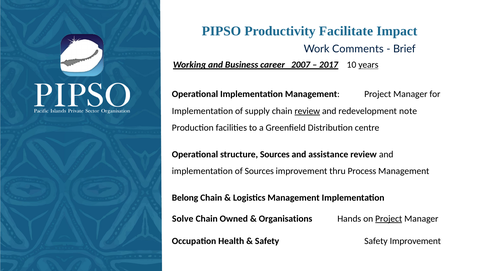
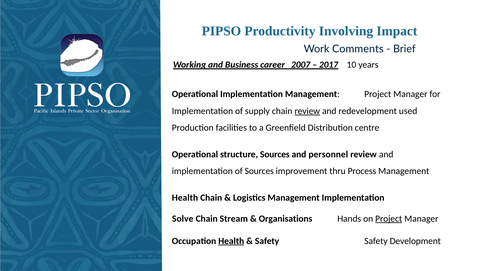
Facilitate: Facilitate -> Involving
years underline: present -> none
note: note -> used
assistance: assistance -> personnel
Belong at (185, 197): Belong -> Health
Owned: Owned -> Stream
Health at (231, 241) underline: none -> present
Safety Improvement: Improvement -> Development
